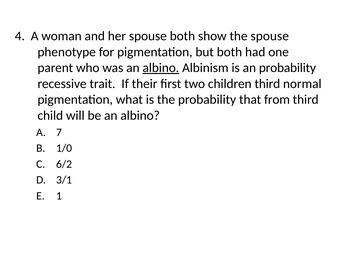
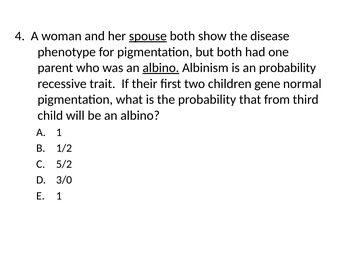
spouse at (148, 36) underline: none -> present
the spouse: spouse -> disease
children third: third -> gene
A 7: 7 -> 1
1/0: 1/0 -> 1/2
6/2: 6/2 -> 5/2
3/1: 3/1 -> 3/0
